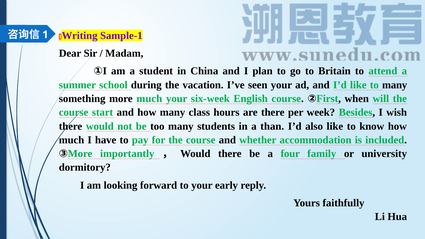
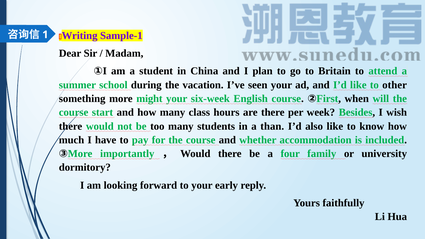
to many: many -> other
more much: much -> might
